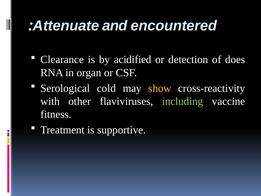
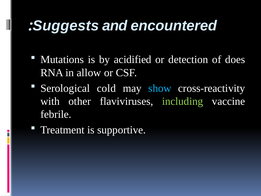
Attenuate: Attenuate -> Suggests
Clearance: Clearance -> Mutations
organ: organ -> allow
show colour: yellow -> light blue
fitness: fitness -> febrile
